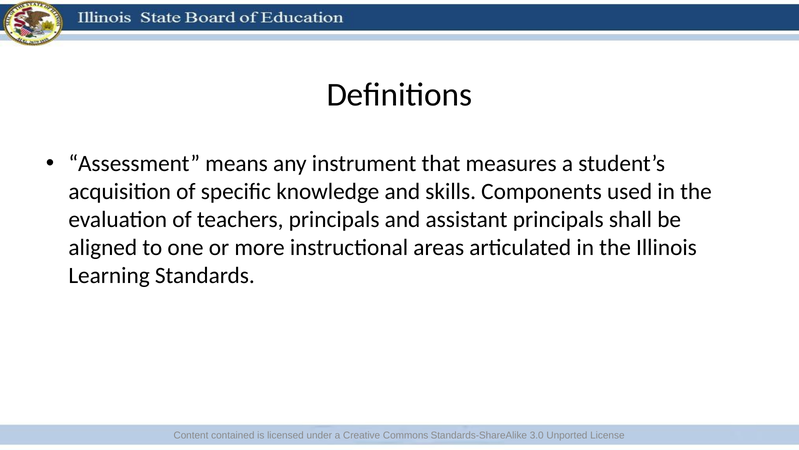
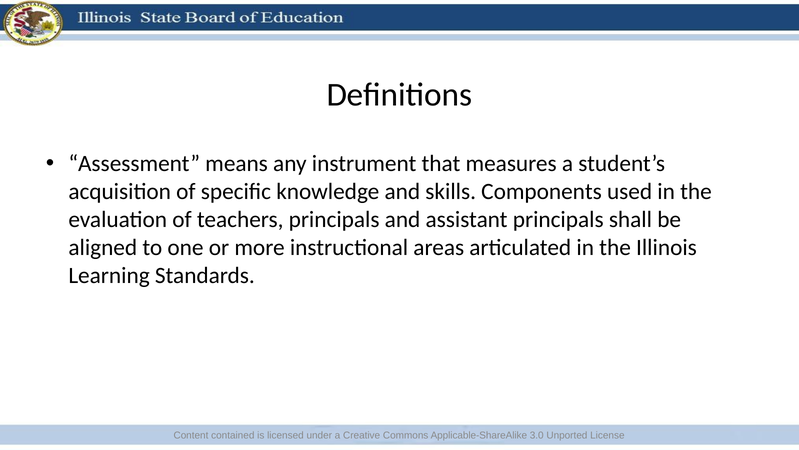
Standards-ShareAlike: Standards-ShareAlike -> Applicable-ShareAlike
